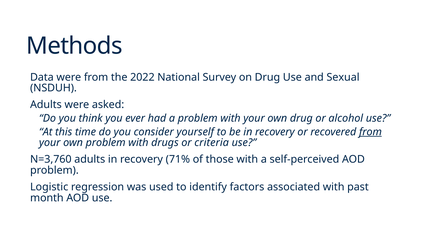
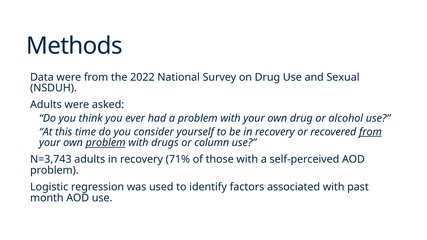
problem at (106, 143) underline: none -> present
criteria: criteria -> column
N=3,760: N=3,760 -> N=3,743
